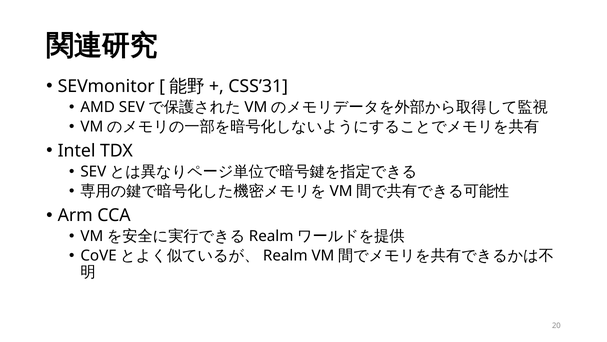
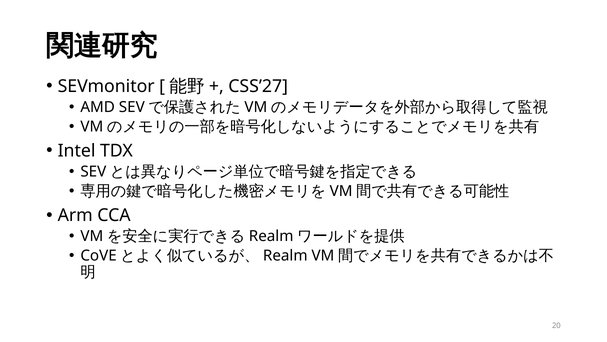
CSS’31: CSS’31 -> CSS’27
